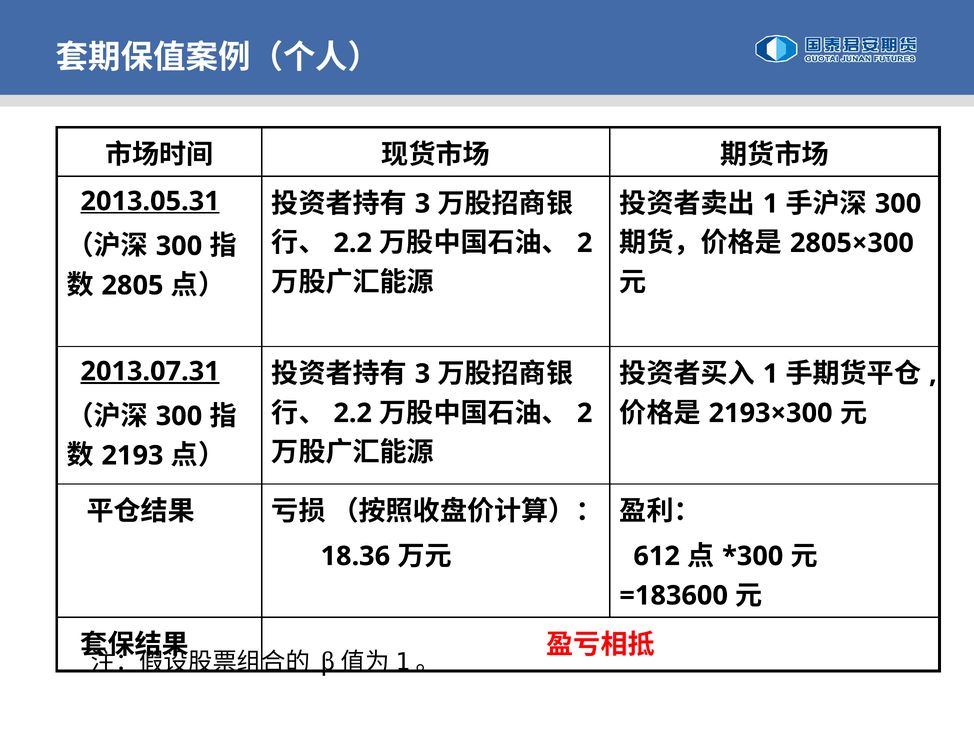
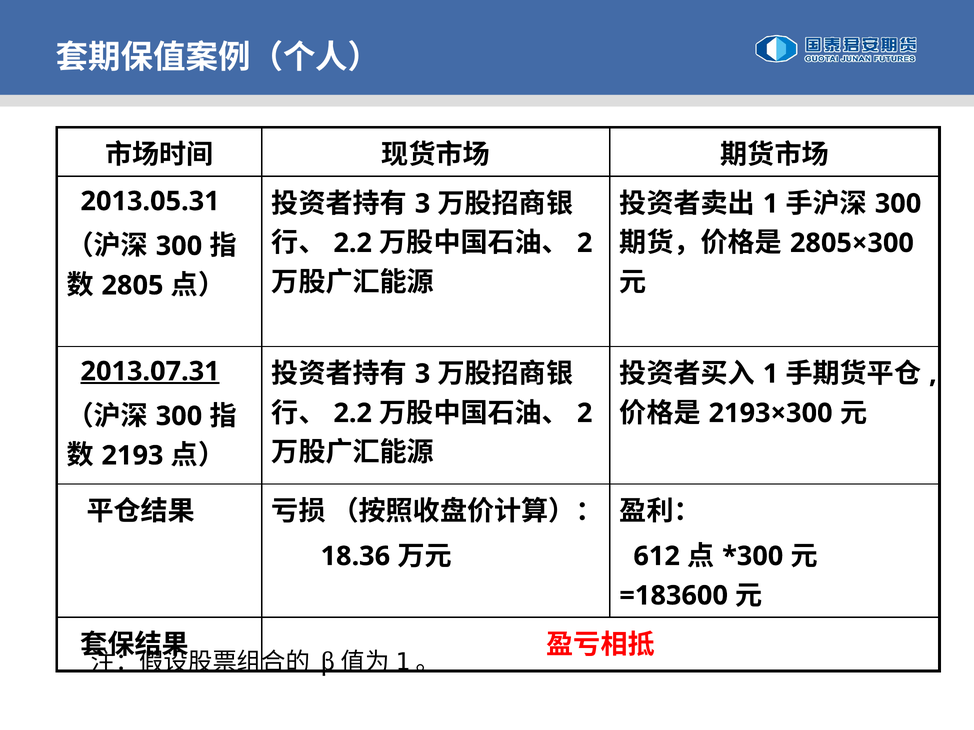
2013.05.31 underline: present -> none
